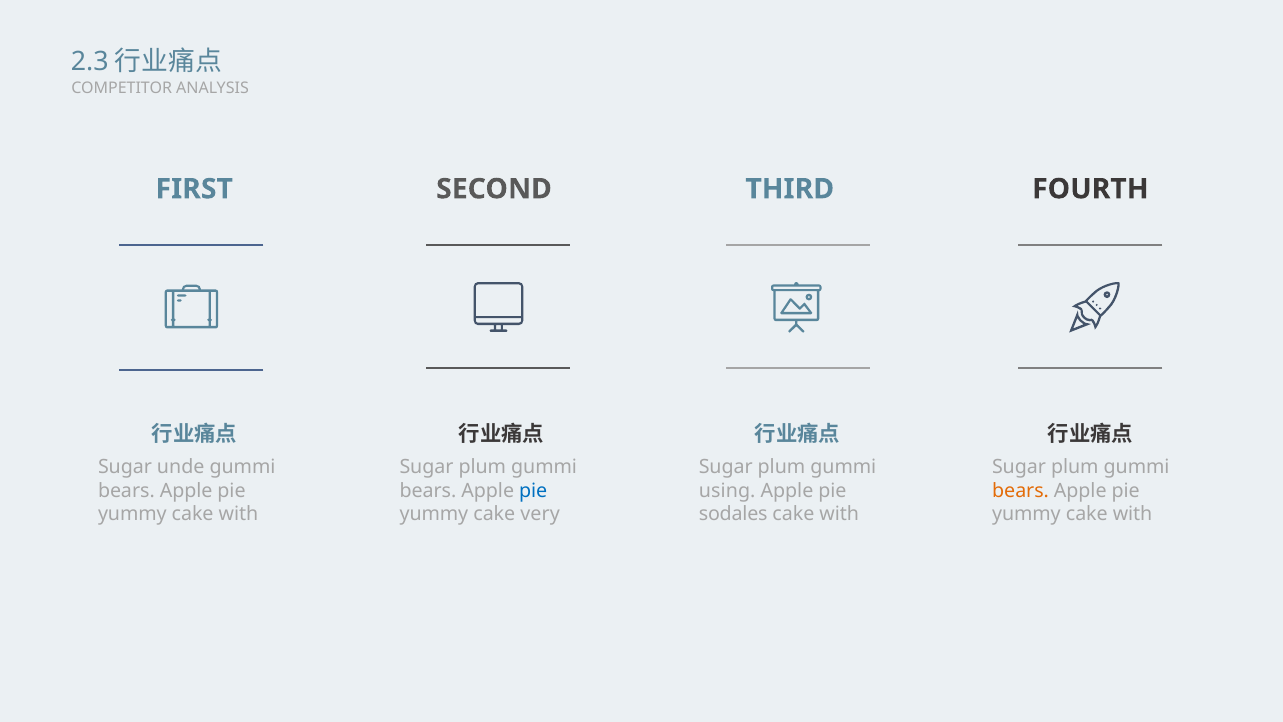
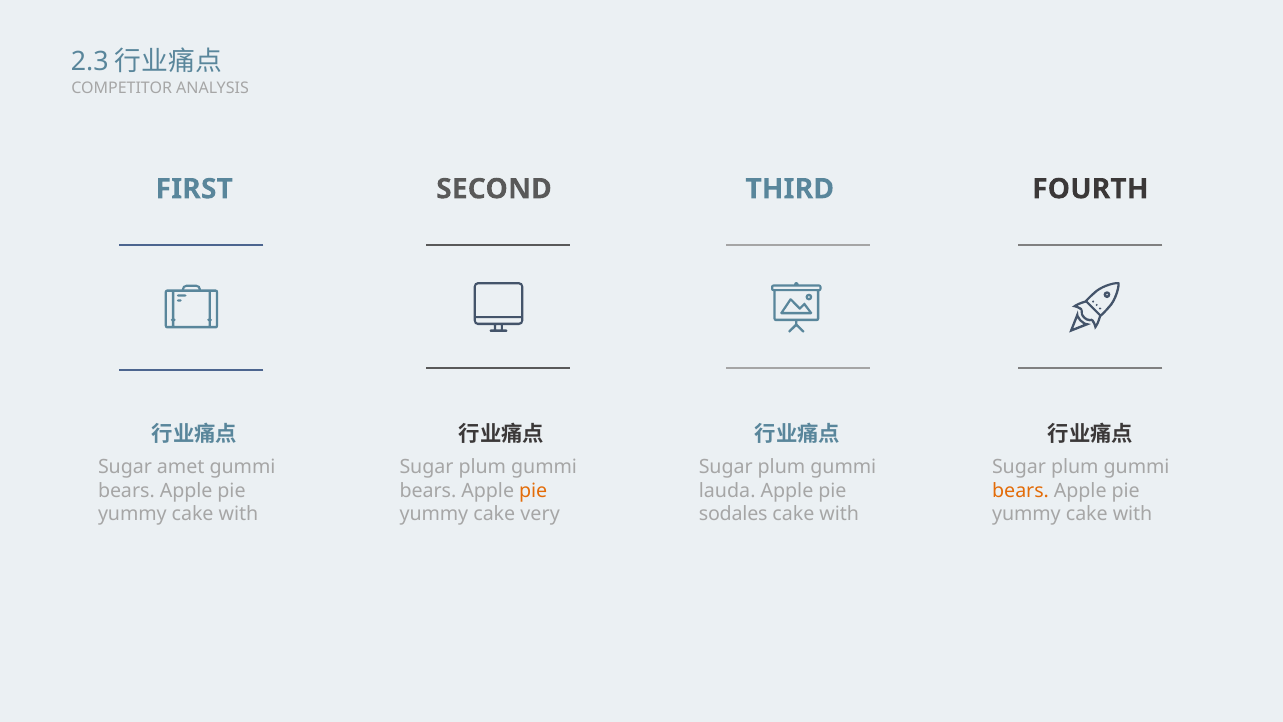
unde: unde -> amet
pie at (533, 490) colour: blue -> orange
using: using -> lauda
